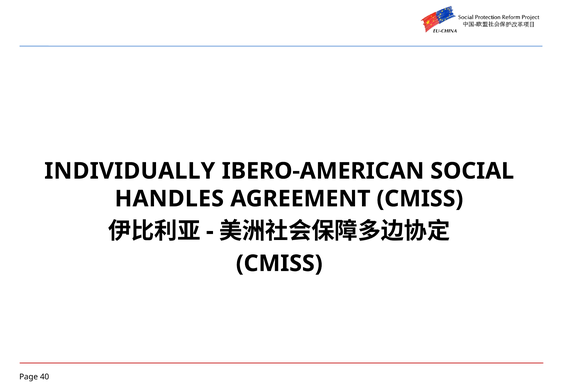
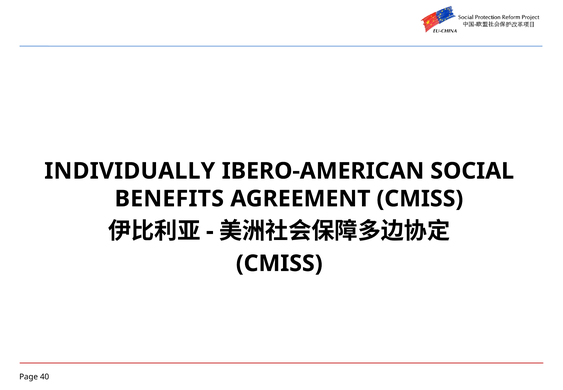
HANDLES: HANDLES -> BENEFITS
